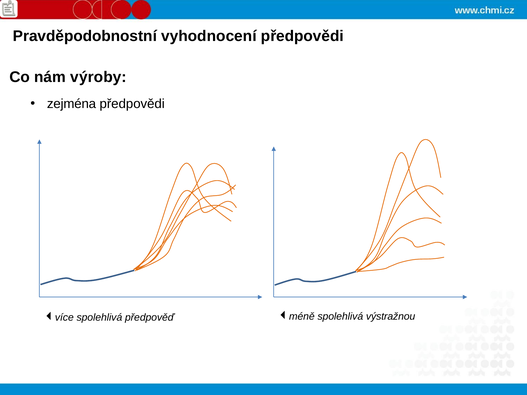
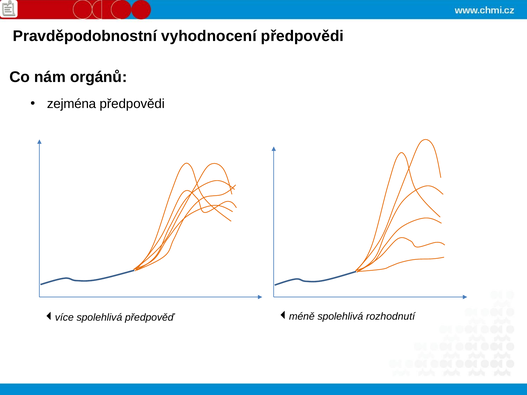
výroby: výroby -> orgánů
výstražnou: výstražnou -> rozhodnutí
